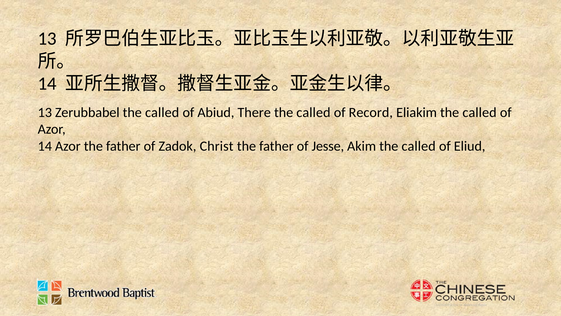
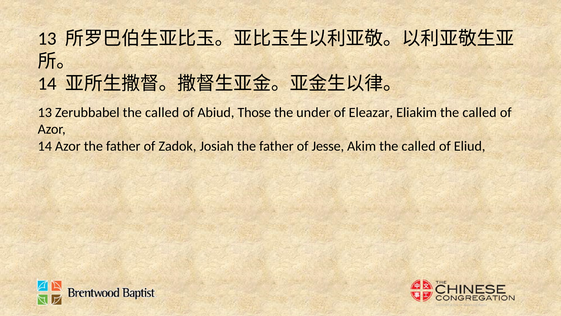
There: There -> Those
called at (313, 112): called -> under
Record: Record -> Eleazar
Christ: Christ -> Josiah
